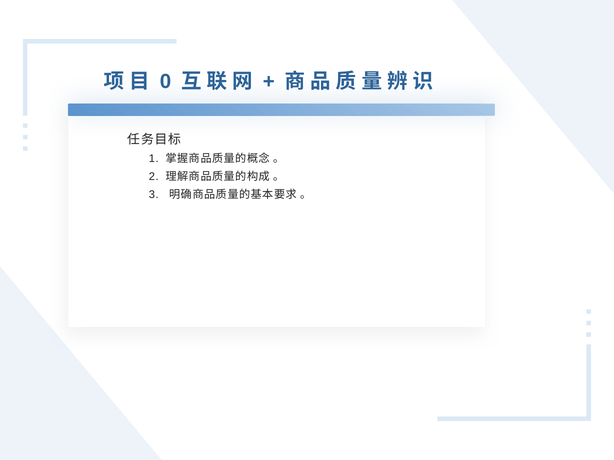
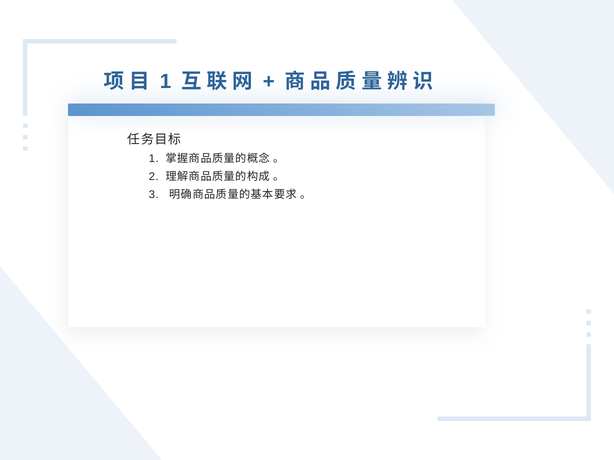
0 at (165, 81): 0 -> 1
